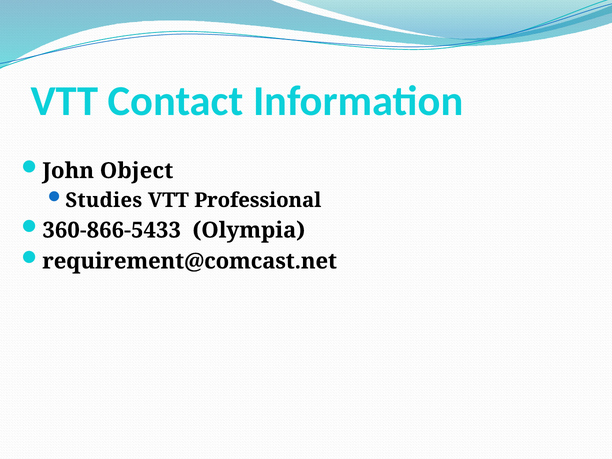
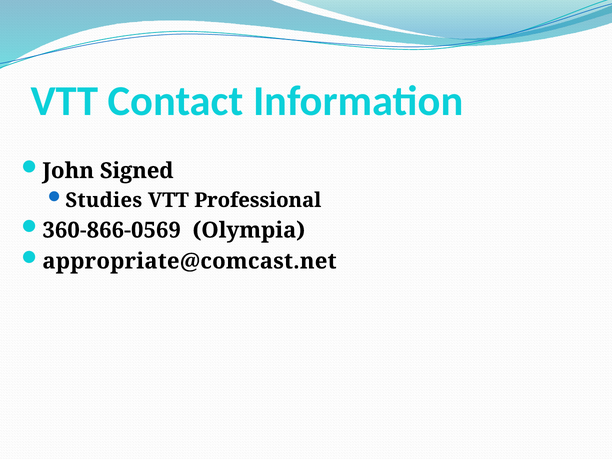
Object: Object -> Signed
360-866-5433: 360-866-5433 -> 360-866-0569
requirement@comcast.net: requirement@comcast.net -> appropriate@comcast.net
